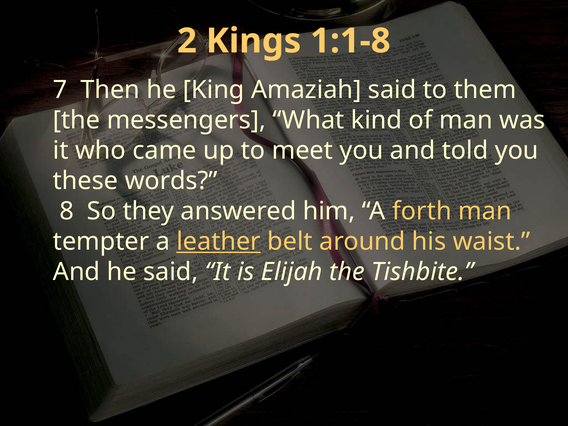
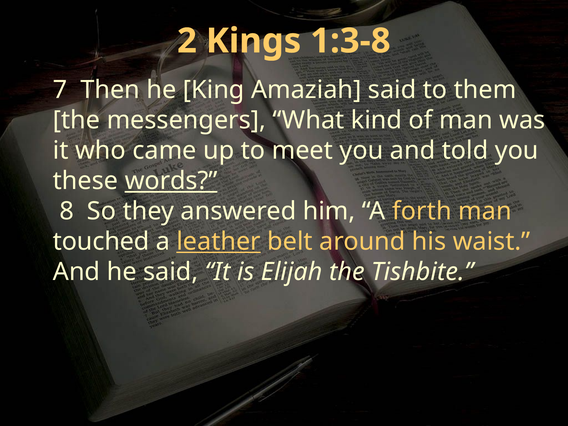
1:1-8: 1:1-8 -> 1:3-8
words underline: none -> present
tempter: tempter -> touched
